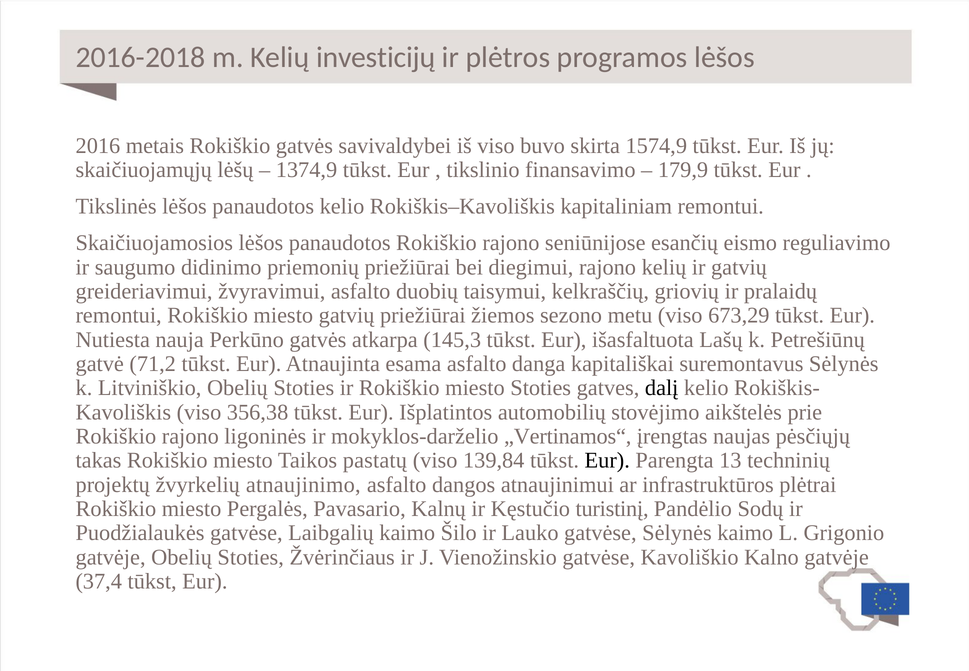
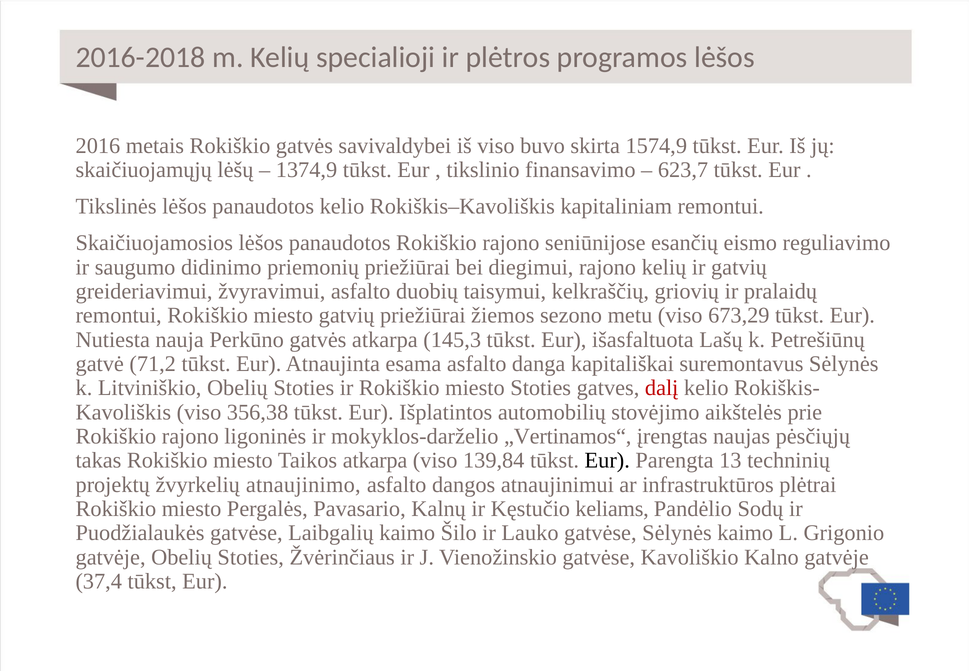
investicijų: investicijų -> specialioji
179,9: 179,9 -> 623,7
dalį colour: black -> red
Taikos pastatų: pastatų -> atkarpa
turistinį: turistinį -> keliams
